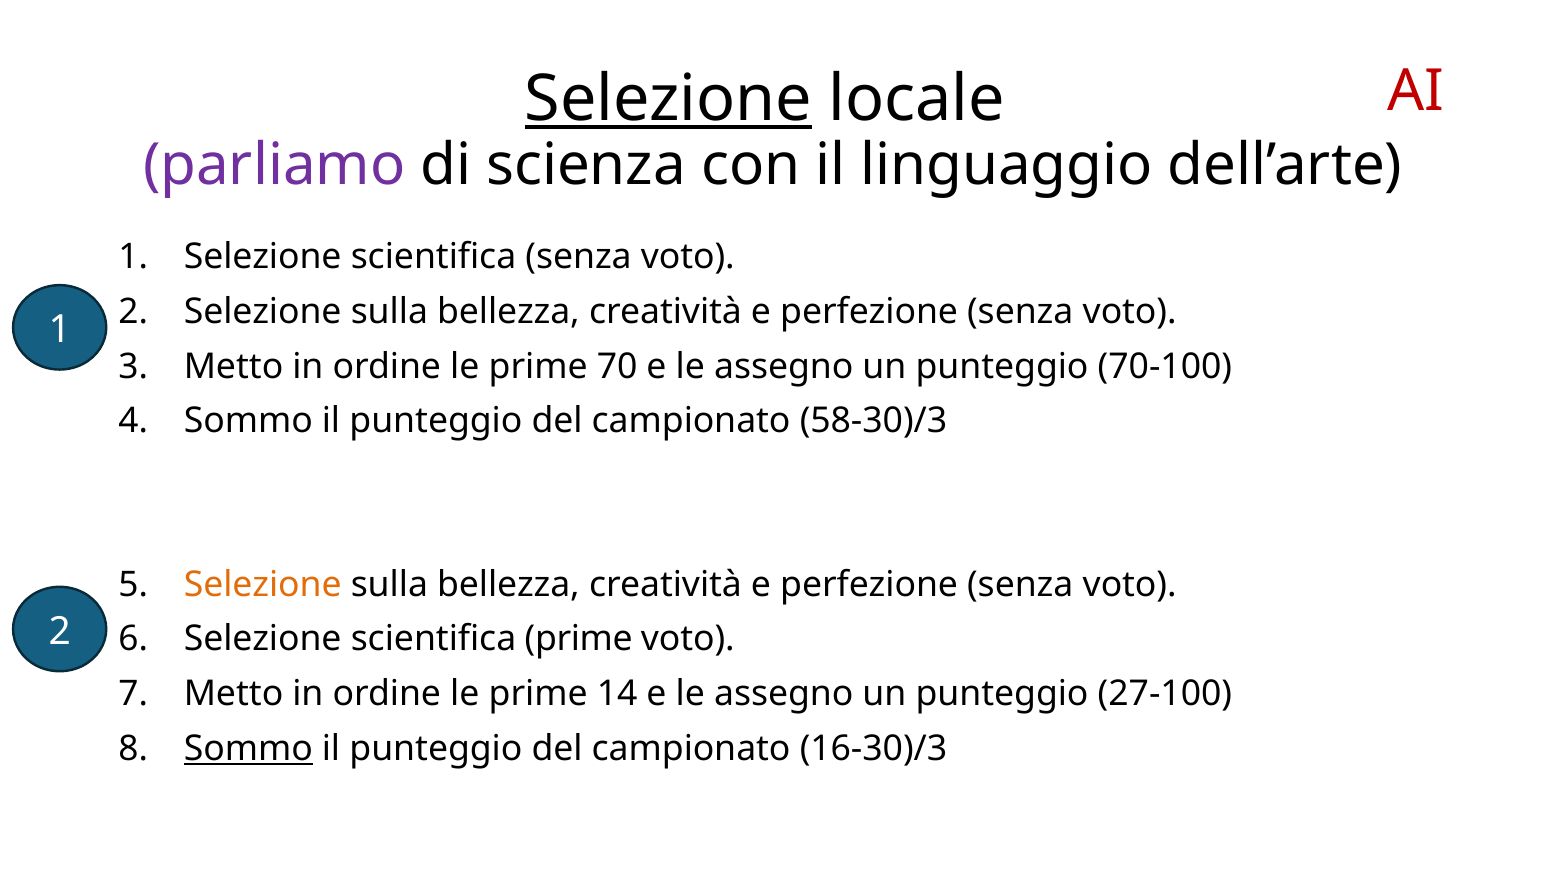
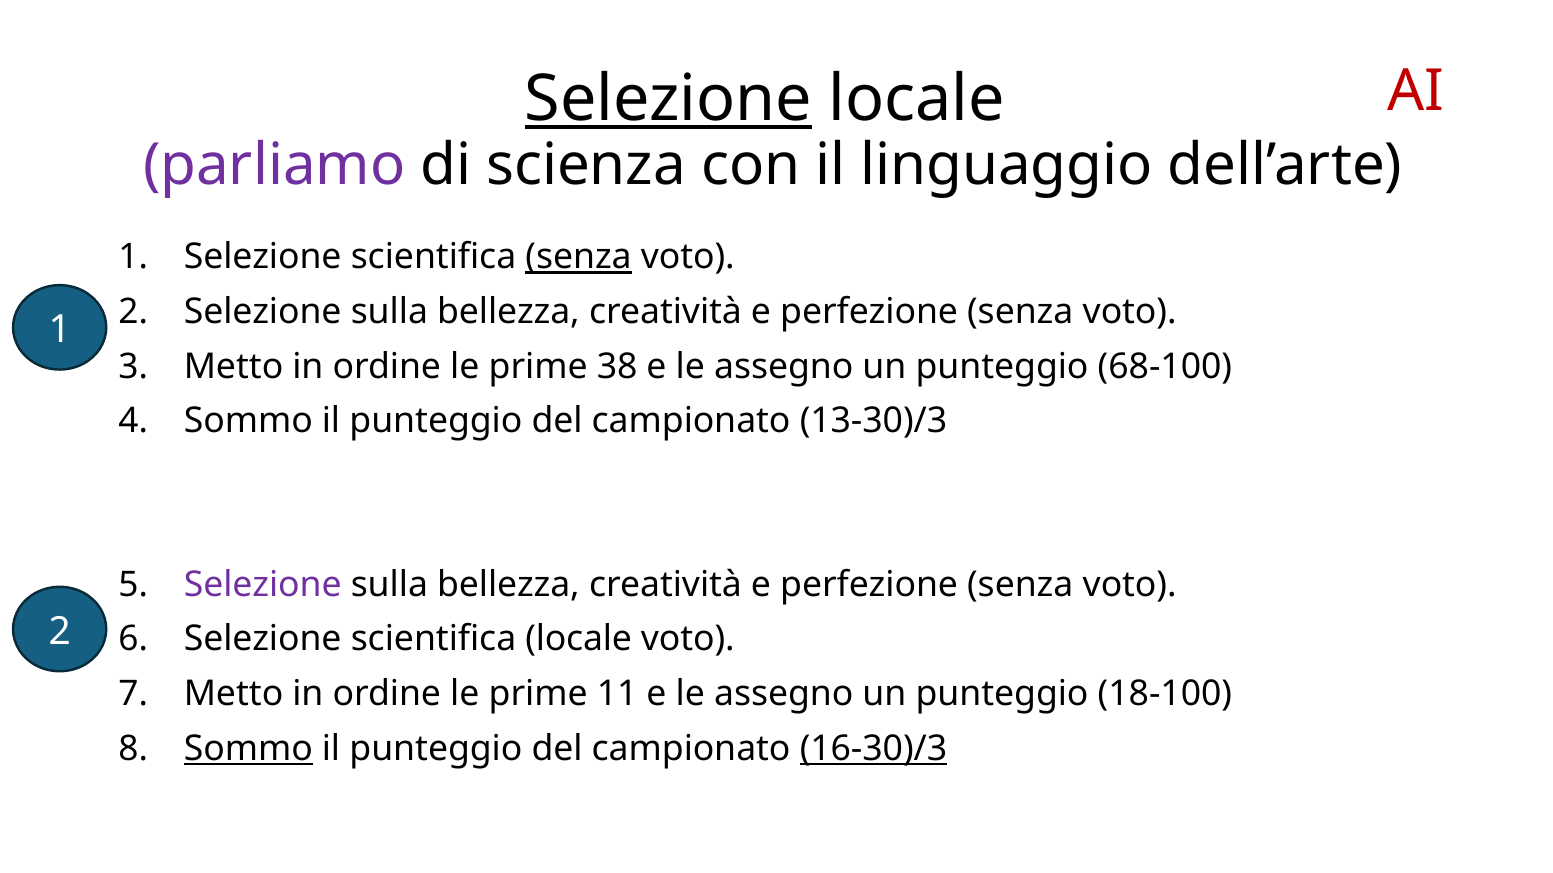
senza at (579, 257) underline: none -> present
70: 70 -> 38
70-100: 70-100 -> 68-100
58-30)/3: 58-30)/3 -> 13-30)/3
Selezione at (263, 585) colour: orange -> purple
scientifica prime: prime -> locale
14: 14 -> 11
27-100: 27-100 -> 18-100
16-30)/3 underline: none -> present
